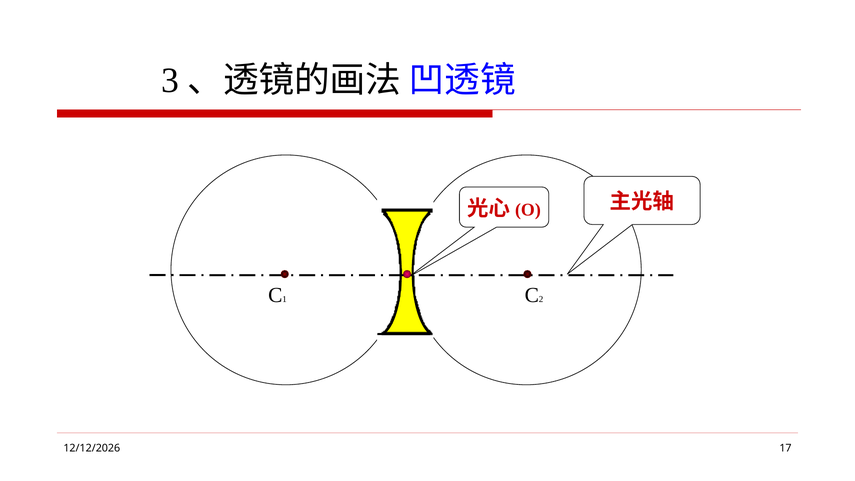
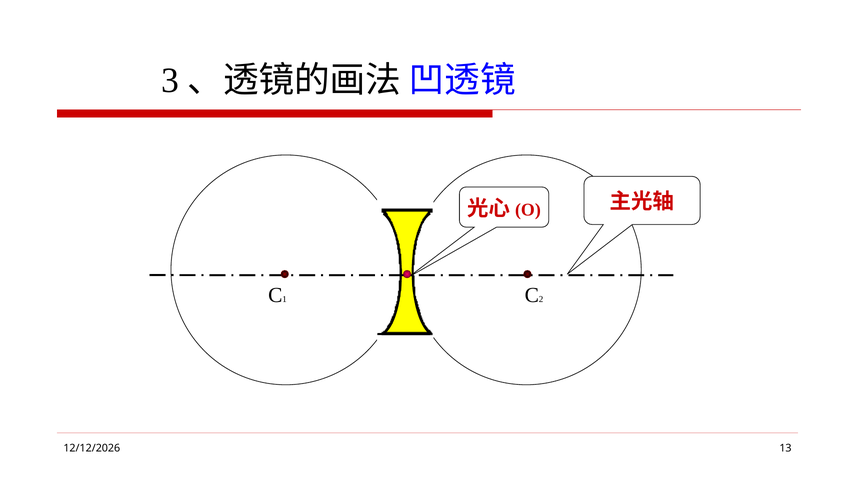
17: 17 -> 13
